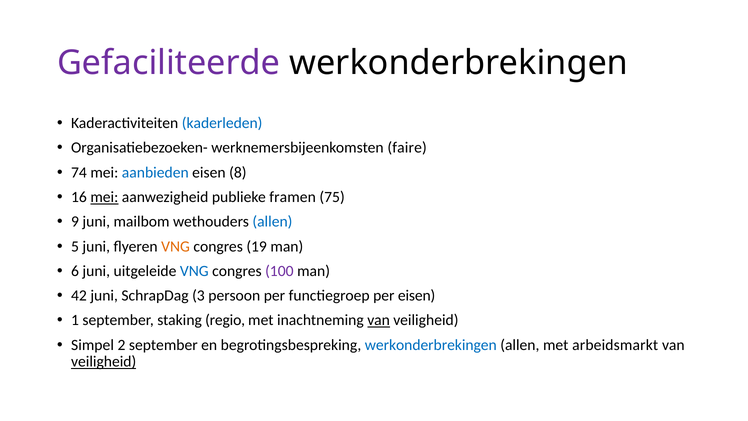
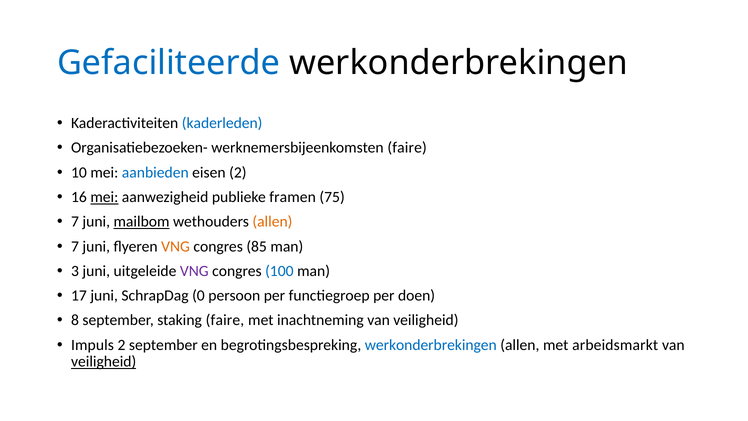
Gefaciliteerde colour: purple -> blue
74: 74 -> 10
eisen 8: 8 -> 2
9 at (75, 222): 9 -> 7
mailbom underline: none -> present
allen at (272, 222) colour: blue -> orange
5 at (75, 246): 5 -> 7
19: 19 -> 85
6: 6 -> 3
VNG at (194, 271) colour: blue -> purple
100 colour: purple -> blue
42: 42 -> 17
3: 3 -> 0
per eisen: eisen -> doen
1: 1 -> 8
staking regio: regio -> faire
van at (379, 320) underline: present -> none
Simpel: Simpel -> Impuls
